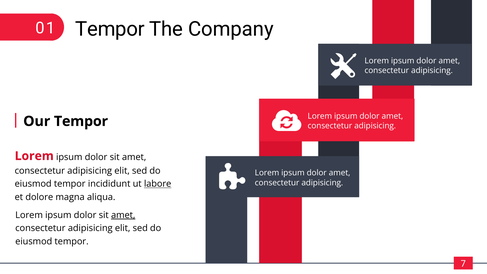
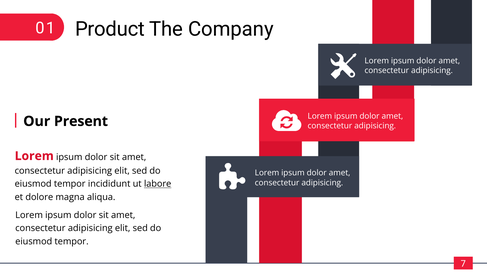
Tempor at (110, 29): Tempor -> Product
Our Tempor: Tempor -> Present
amet at (123, 215) underline: present -> none
